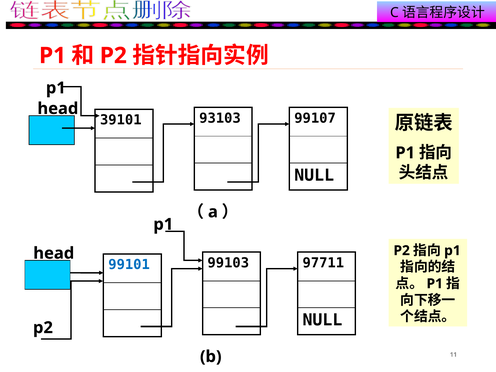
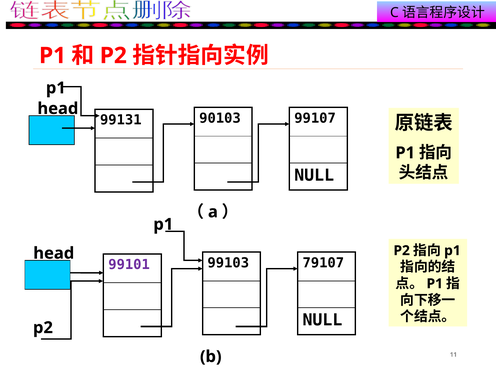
93103: 93103 -> 90103
39101: 39101 -> 99131
97711: 97711 -> 79107
99101 colour: blue -> purple
